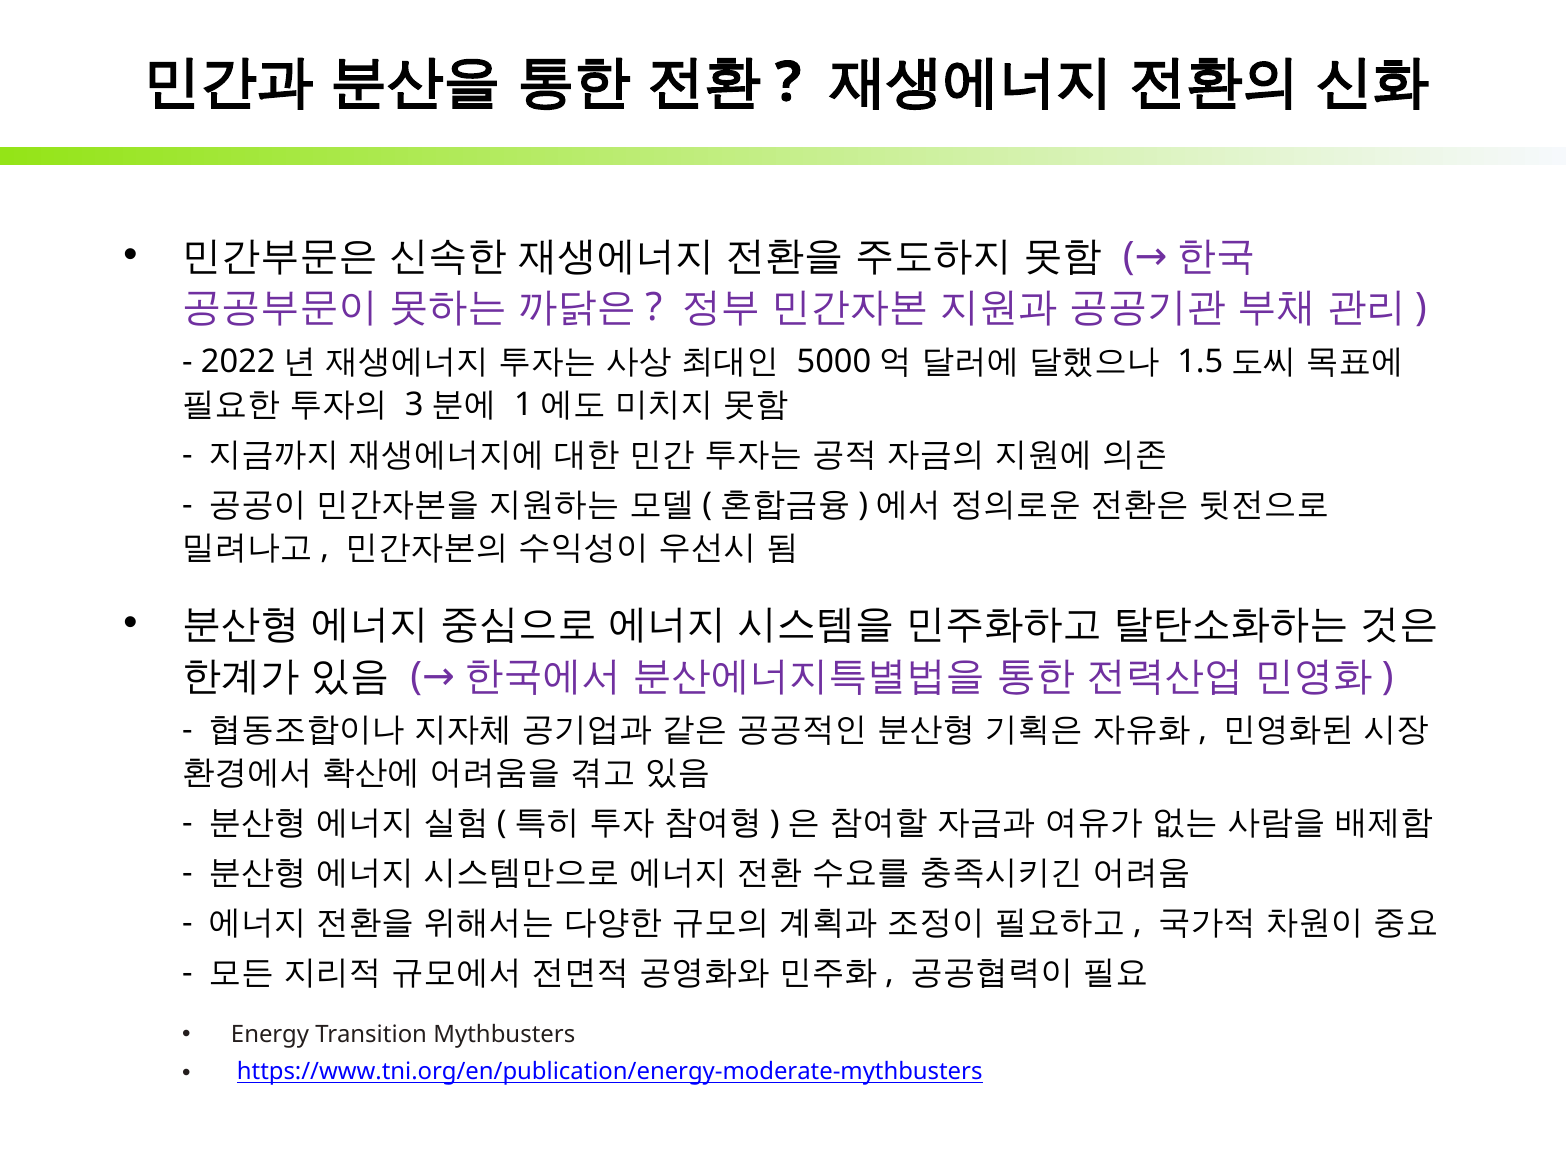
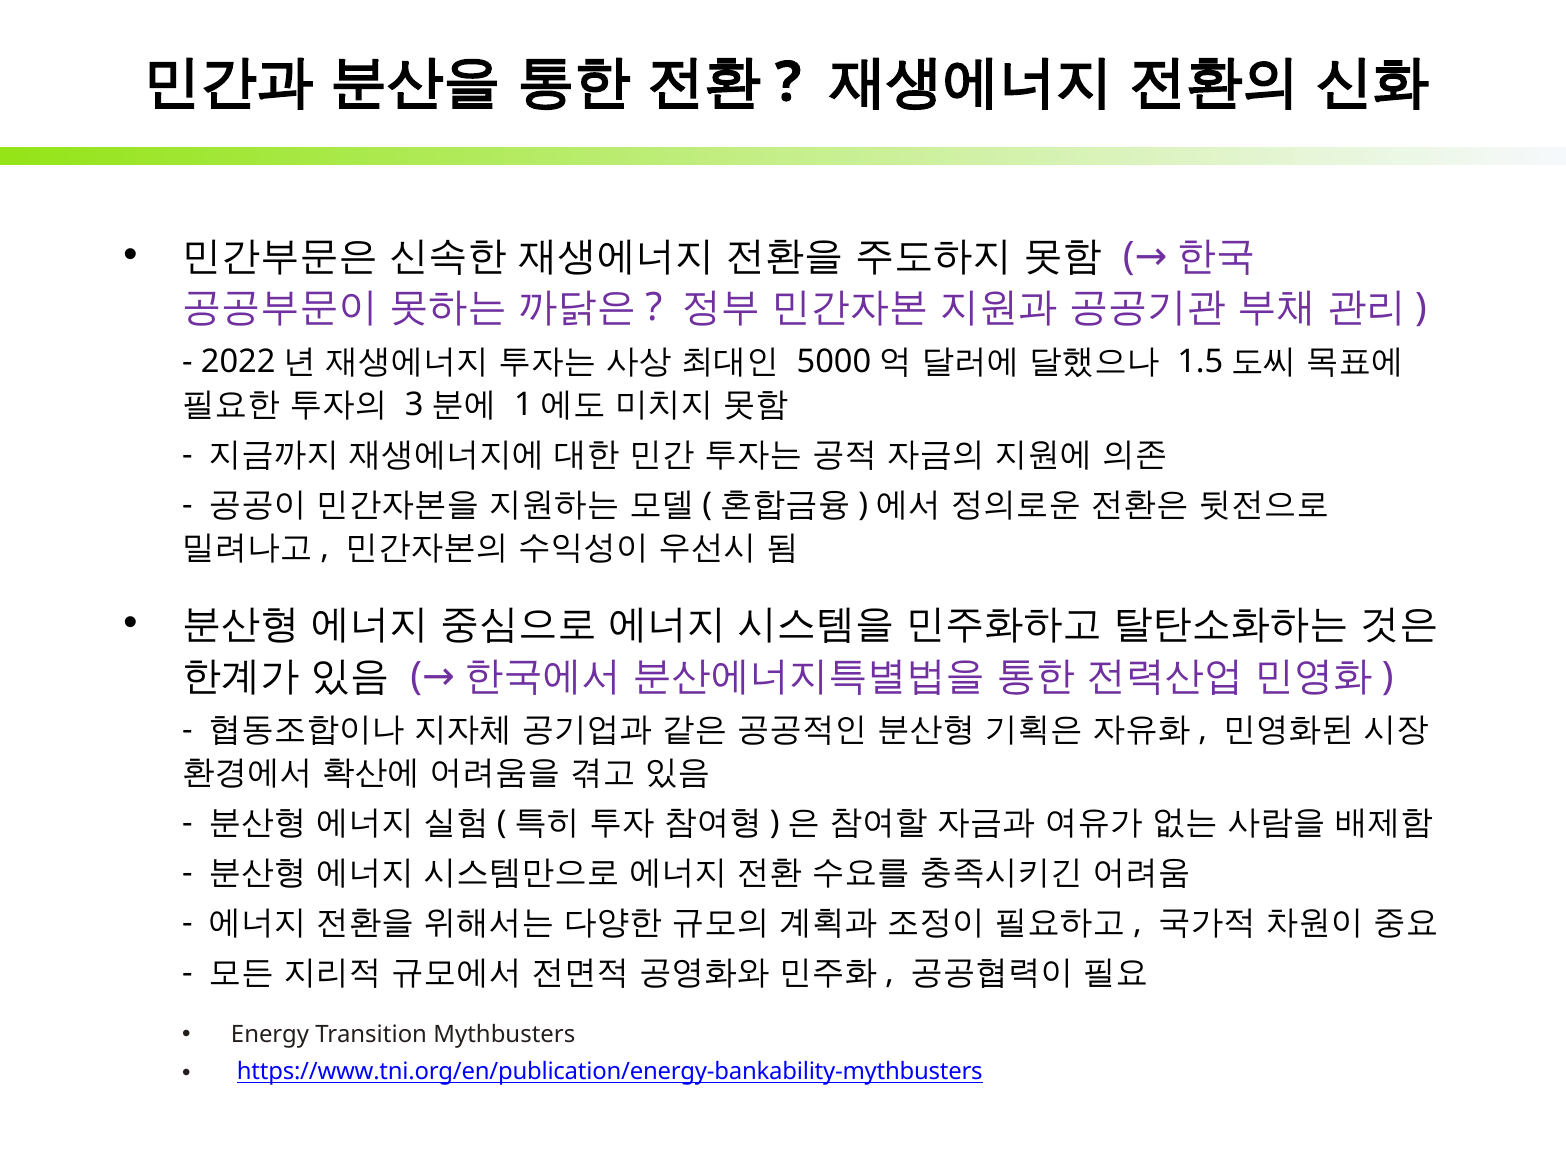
https://www.tni.org/en/publication/energy-moderate-mythbusters: https://www.tni.org/en/publication/energy-moderate-mythbusters -> https://www.tni.org/en/publication/energy-bankability-mythbusters
